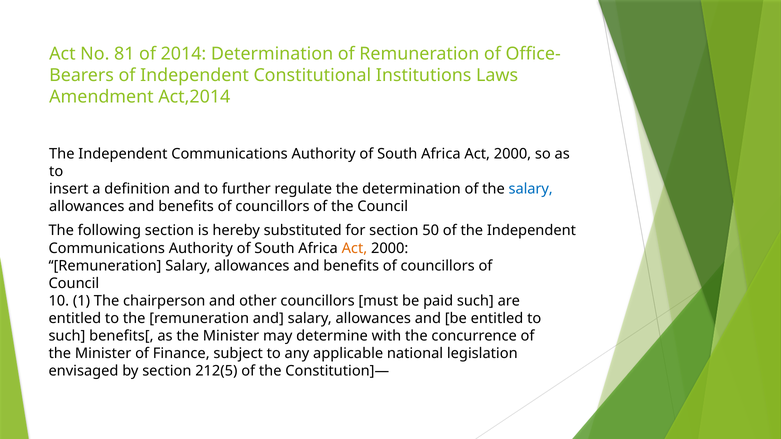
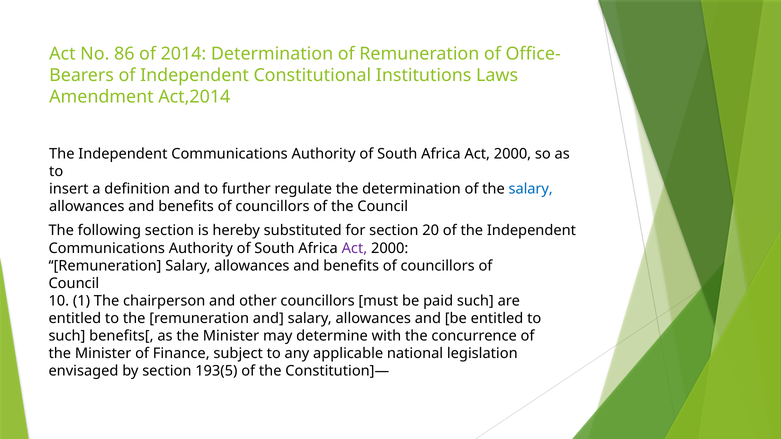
81: 81 -> 86
50: 50 -> 20
Act at (354, 248) colour: orange -> purple
212(5: 212(5 -> 193(5
